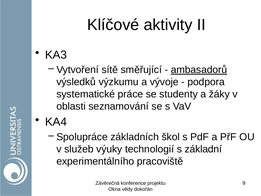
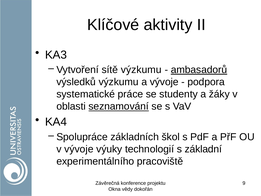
sítě směřující: směřující -> výzkumu
seznamování underline: none -> present
v služeb: služeb -> vývoje
